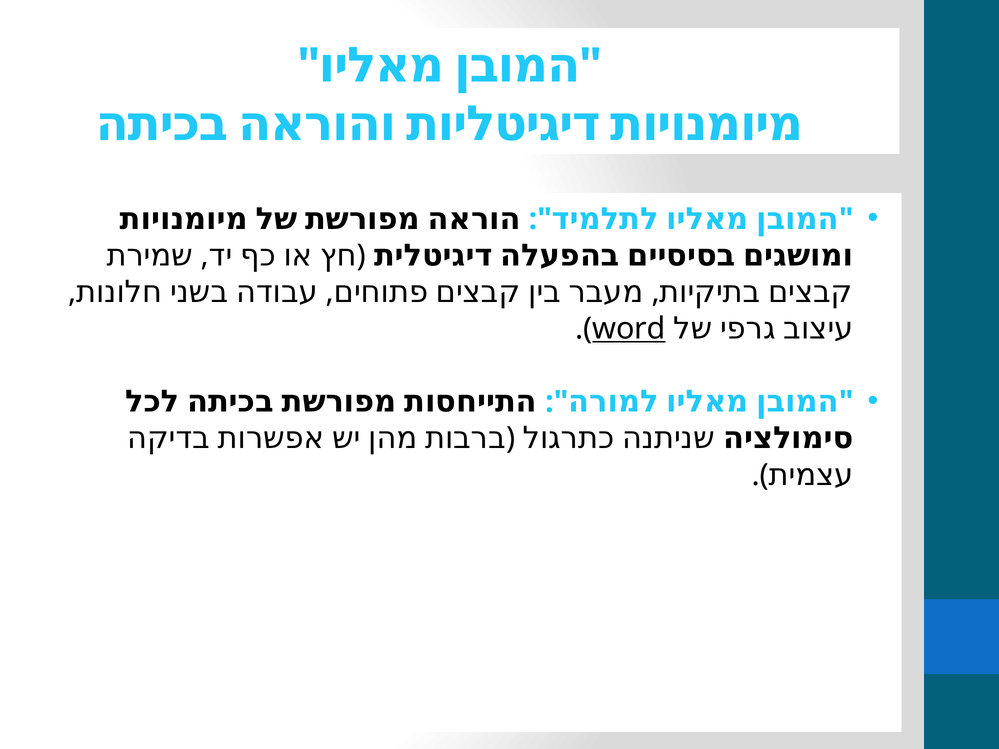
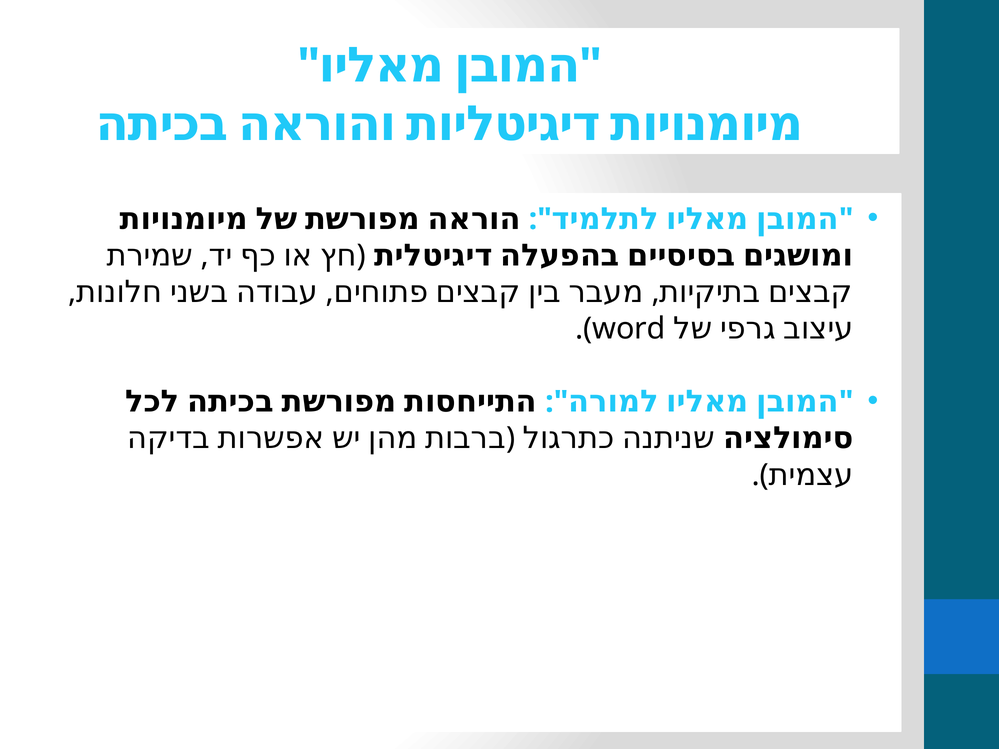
word underline: present -> none
